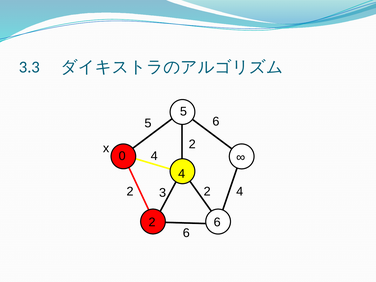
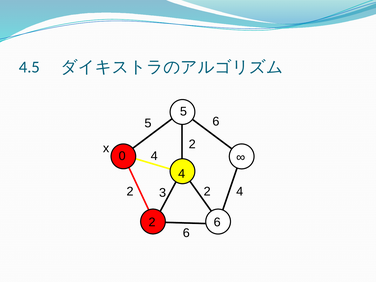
3.3: 3.3 -> 4.5
